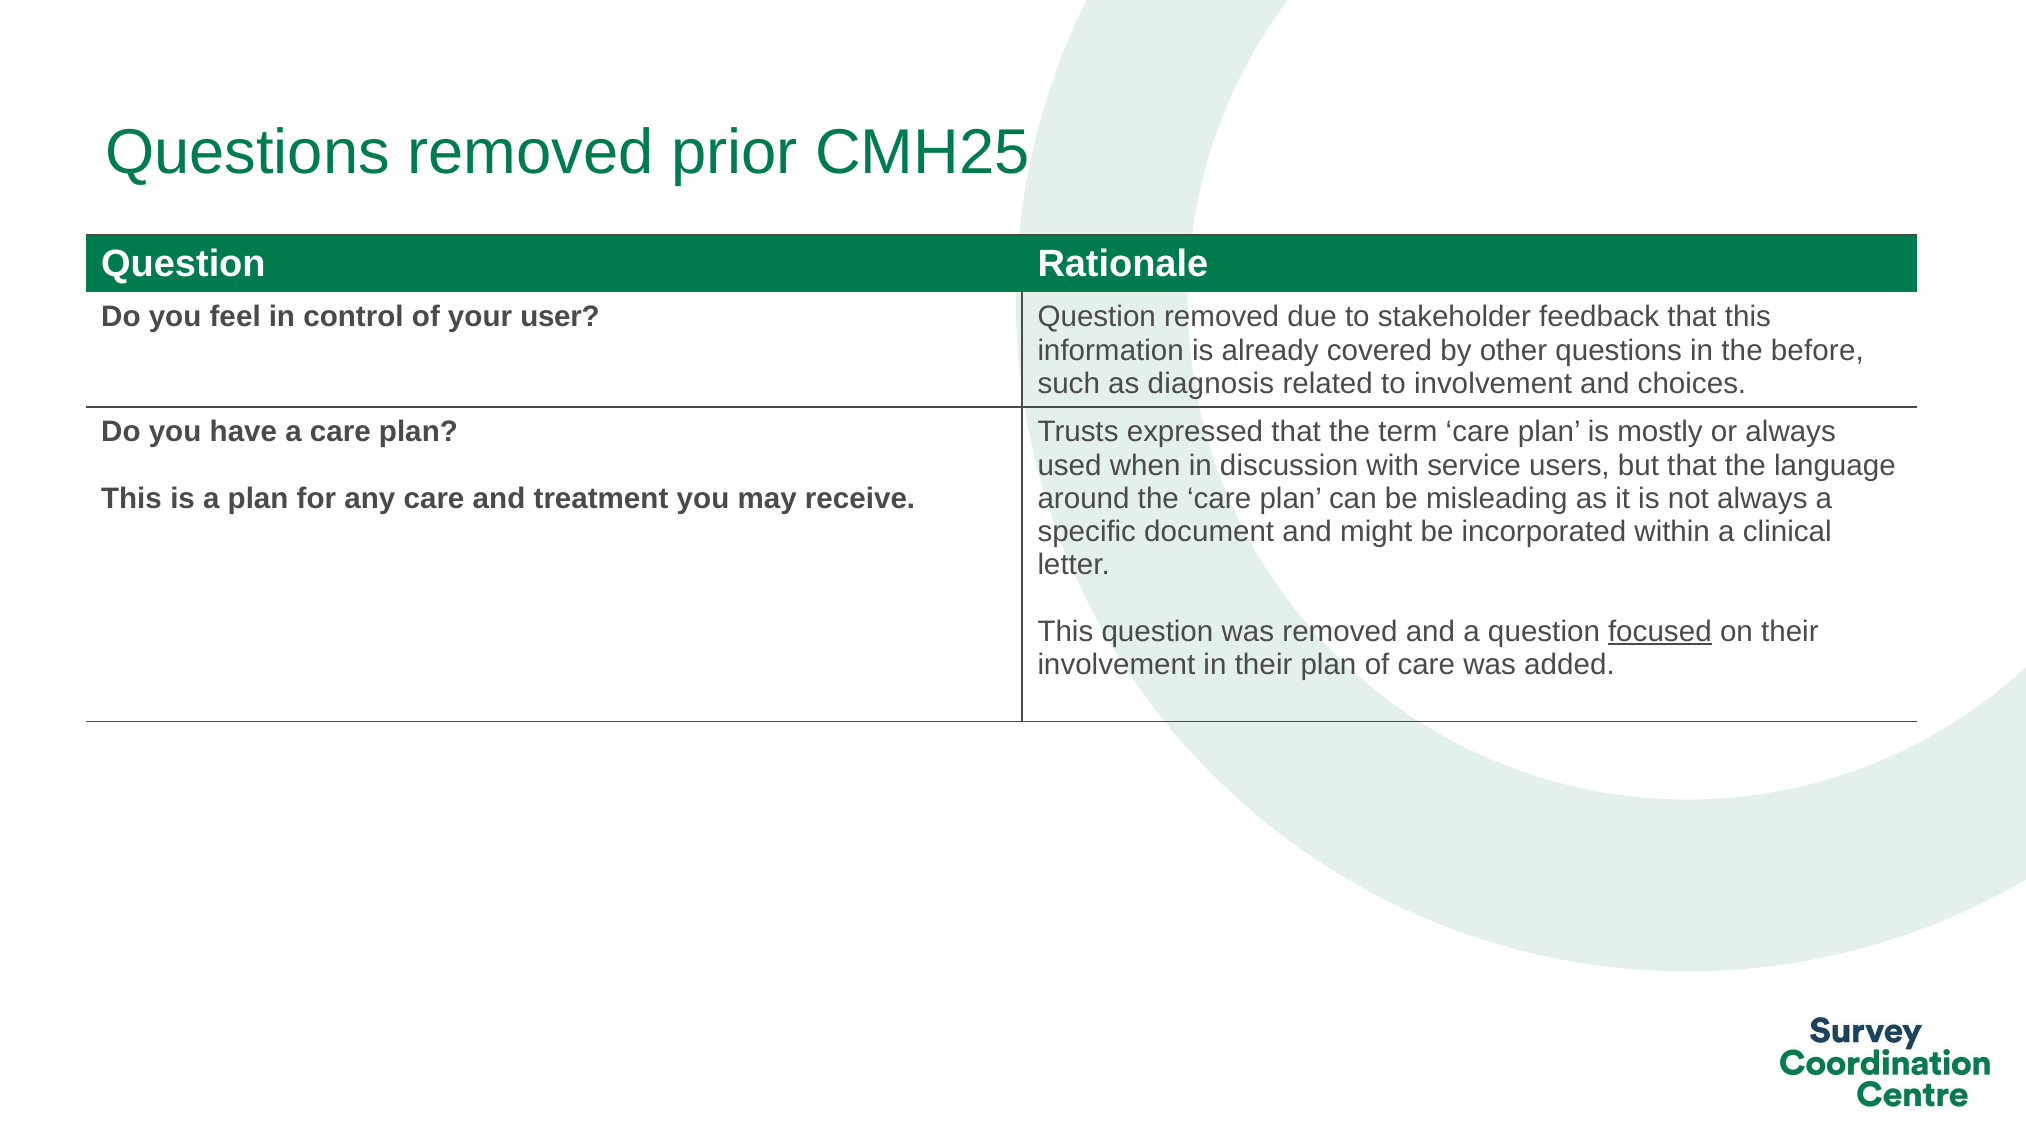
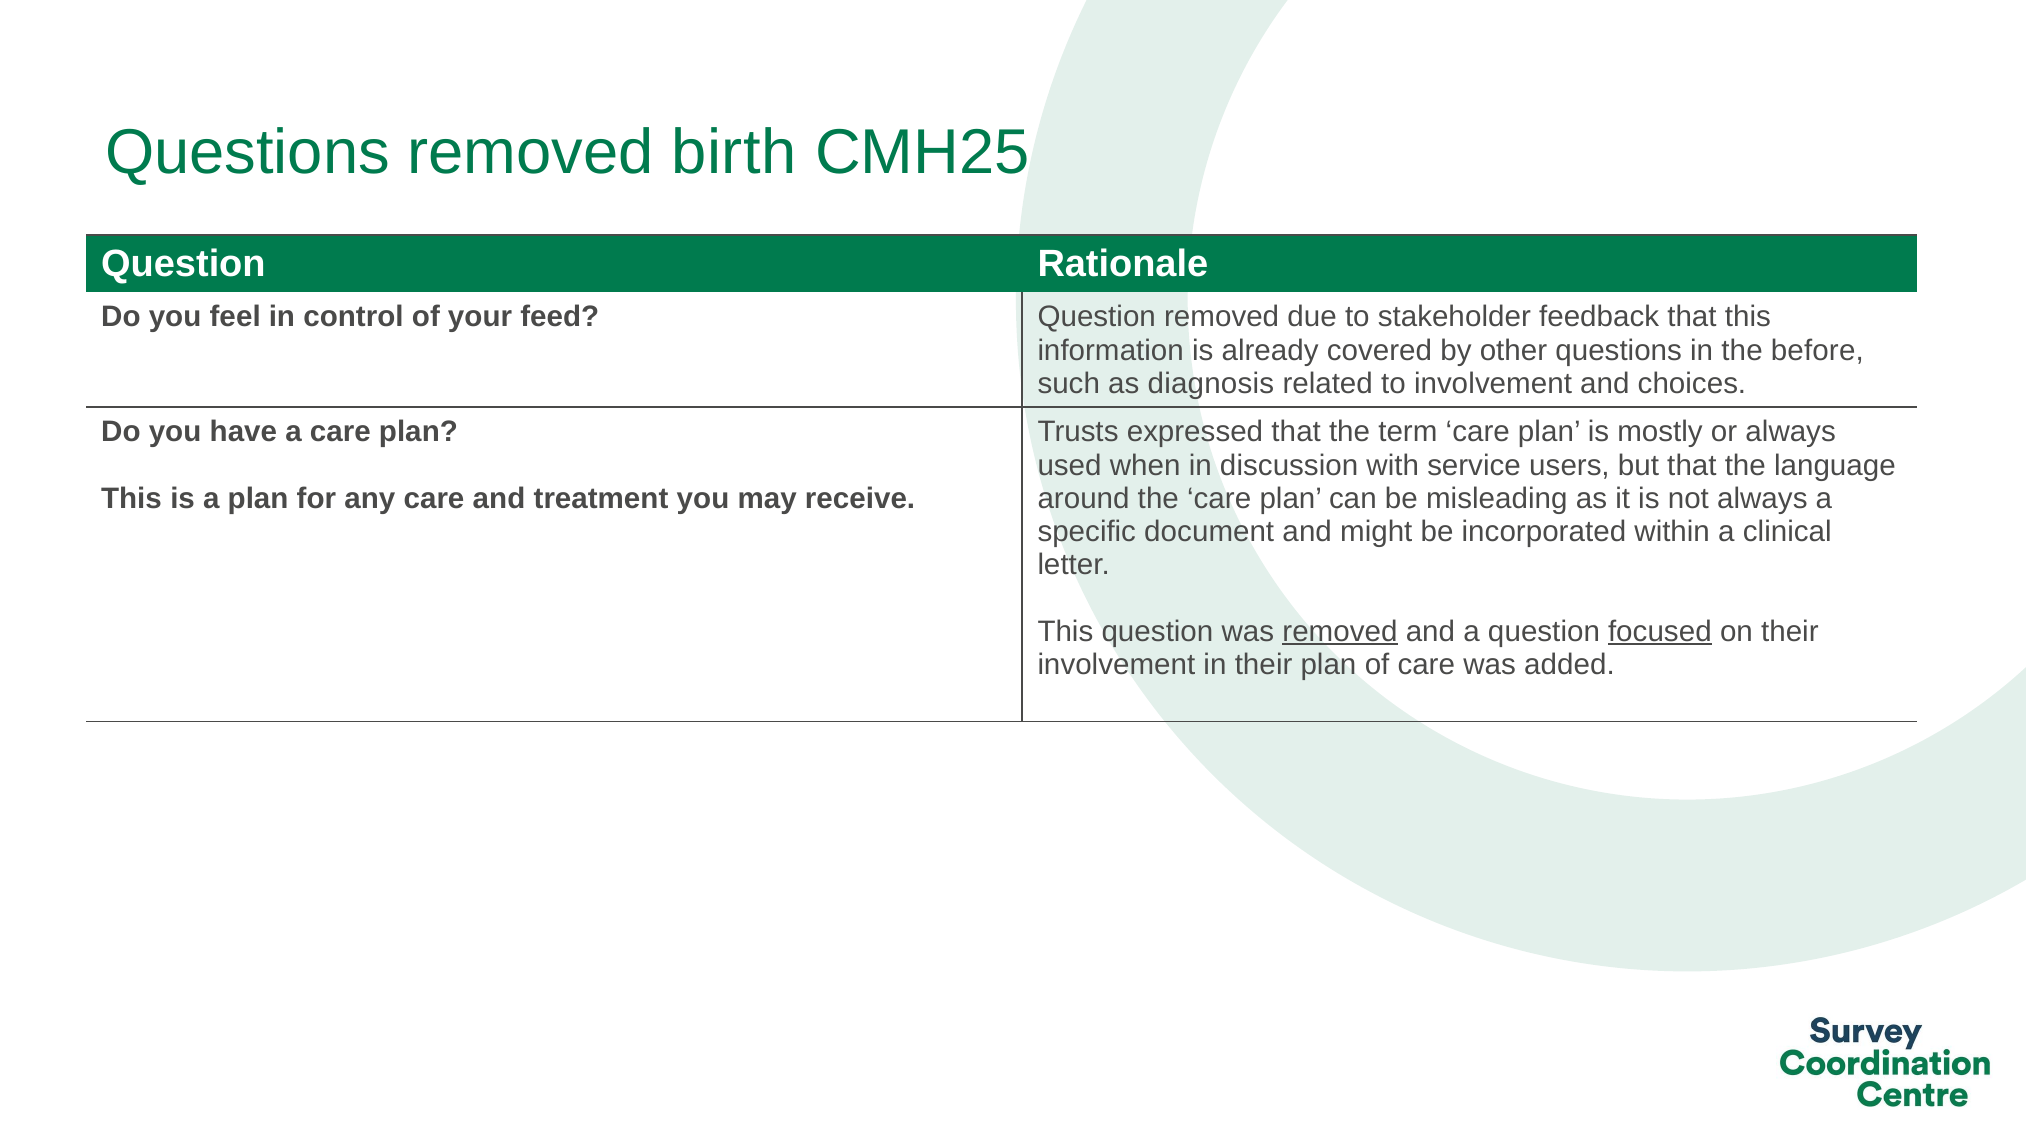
prior: prior -> birth
user: user -> feed
removed at (1340, 631) underline: none -> present
